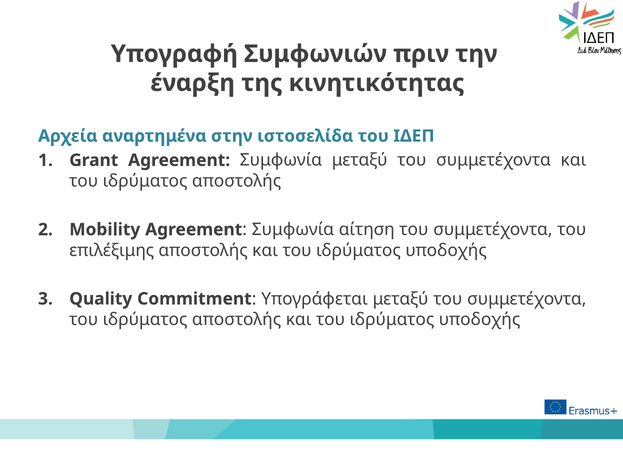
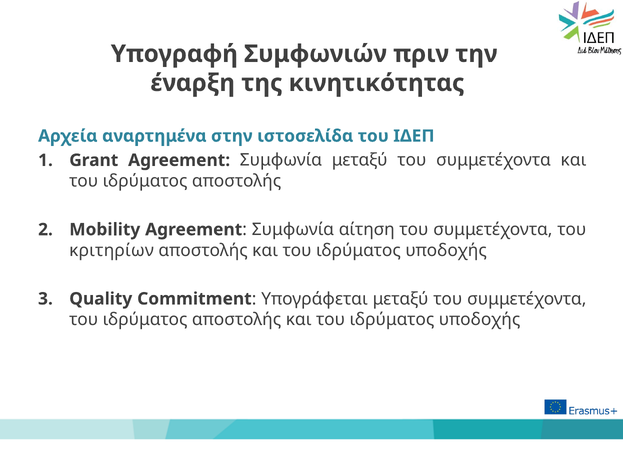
επιλέξιμης: επιλέξιμης -> κριτηρίων
